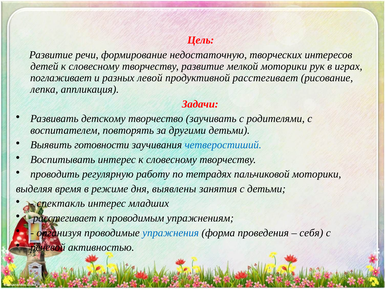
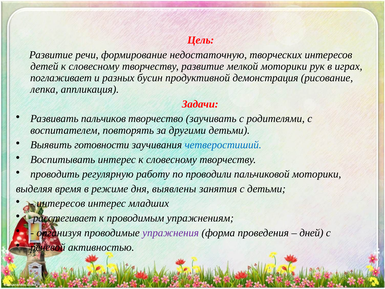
левой: левой -> бусин
продуктивной расстегивает: расстегивает -> демонстрация
детскому: детскому -> пальчиков
тетрадях: тетрадях -> проводили
спектакль at (61, 203): спектакль -> интересов
упражнения colour: blue -> purple
себя: себя -> дней
